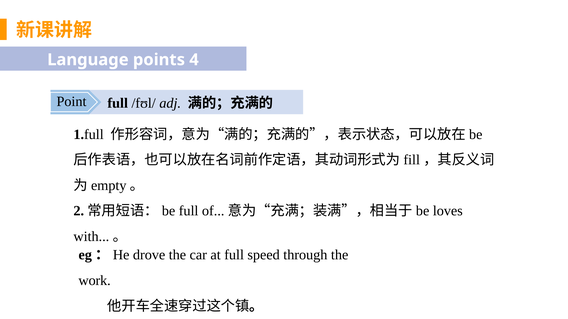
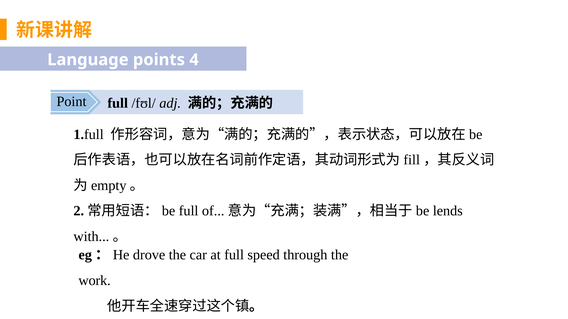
loves: loves -> lends
